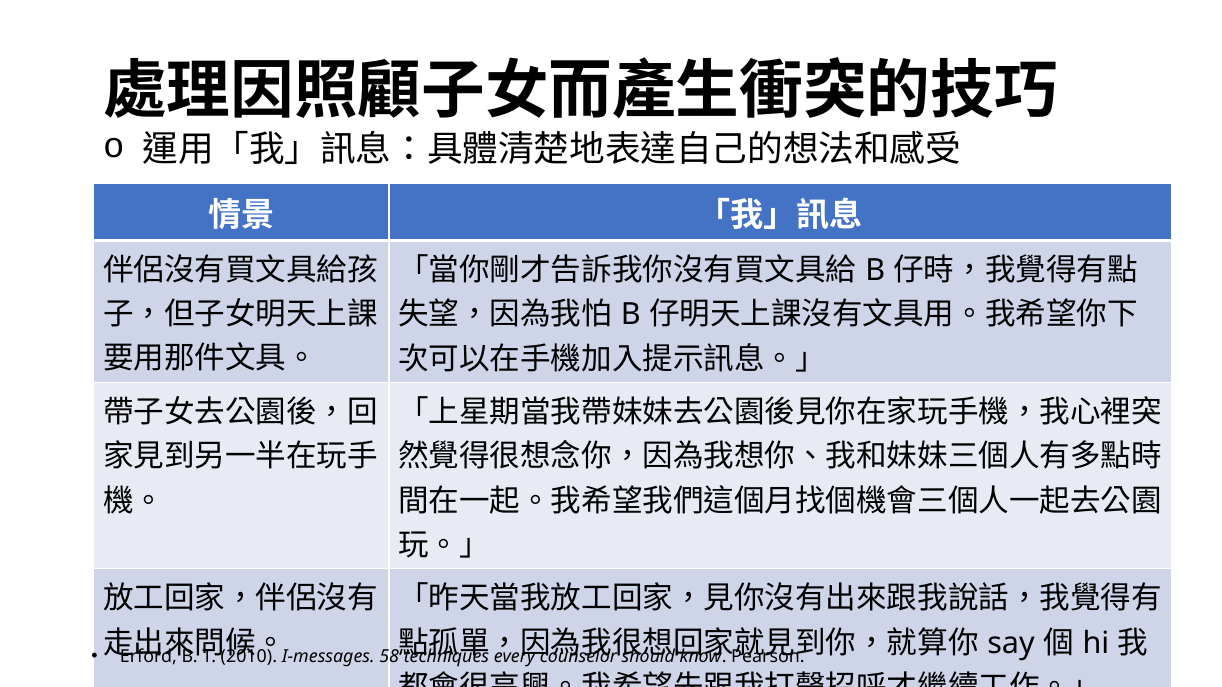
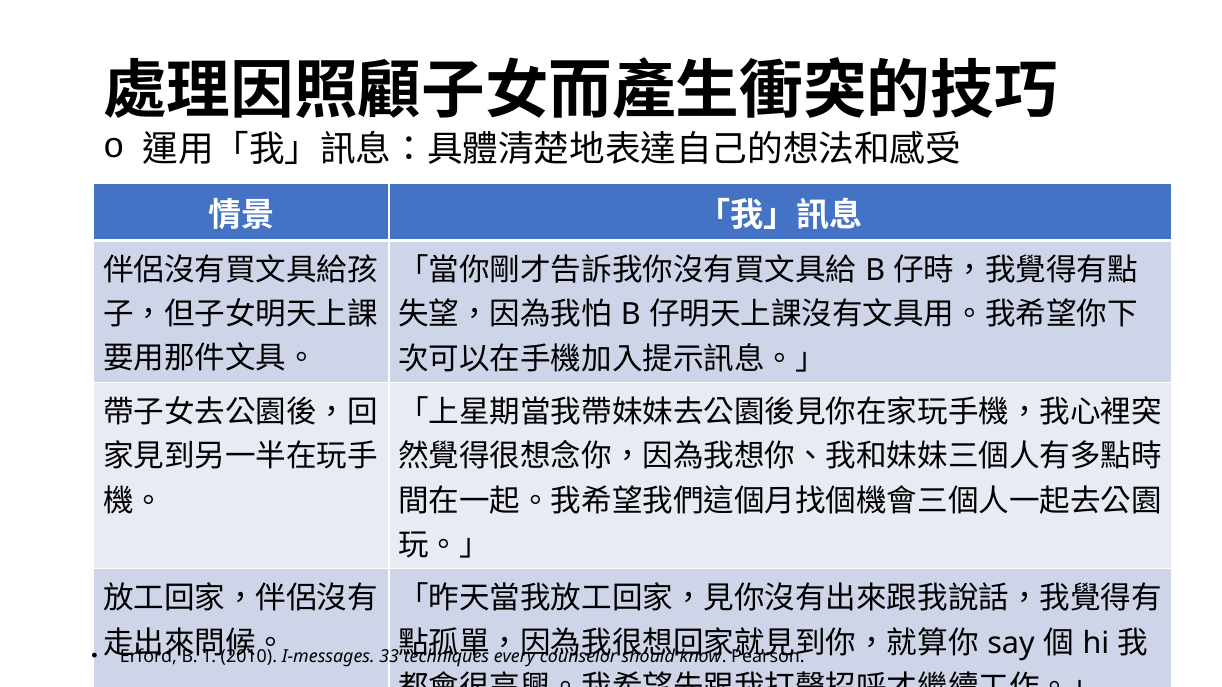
58: 58 -> 33
